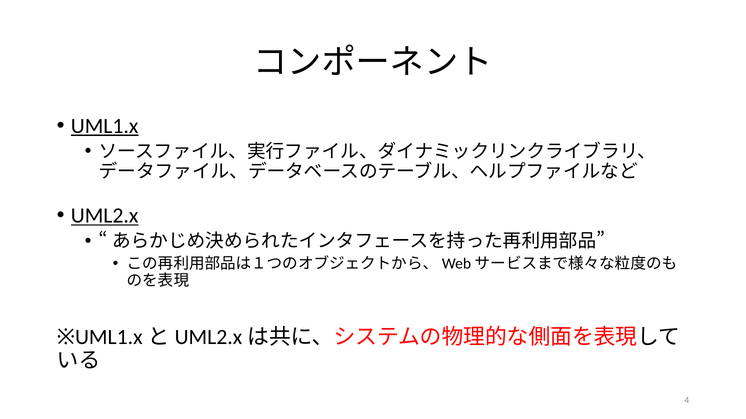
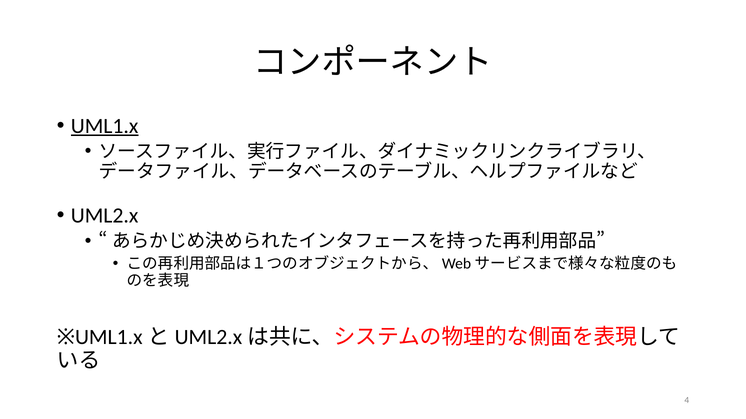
UML2.x underline: present -> none
